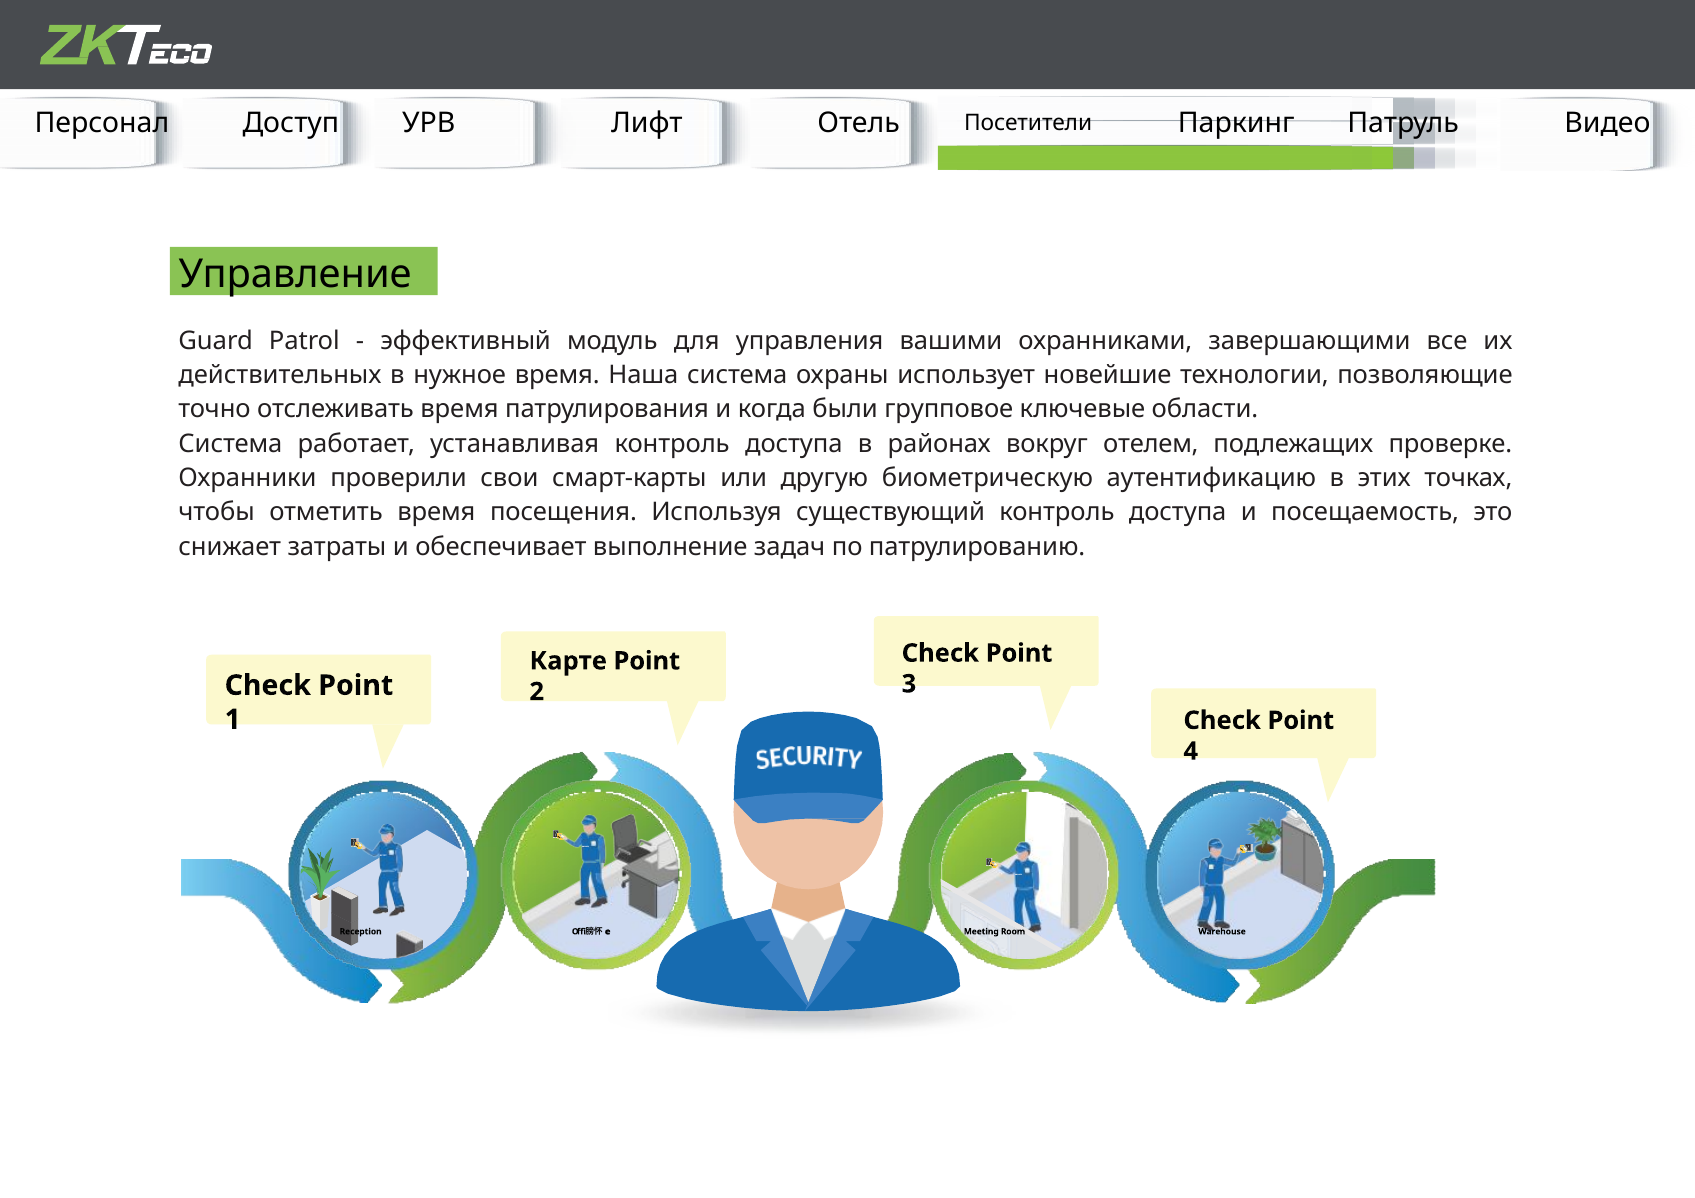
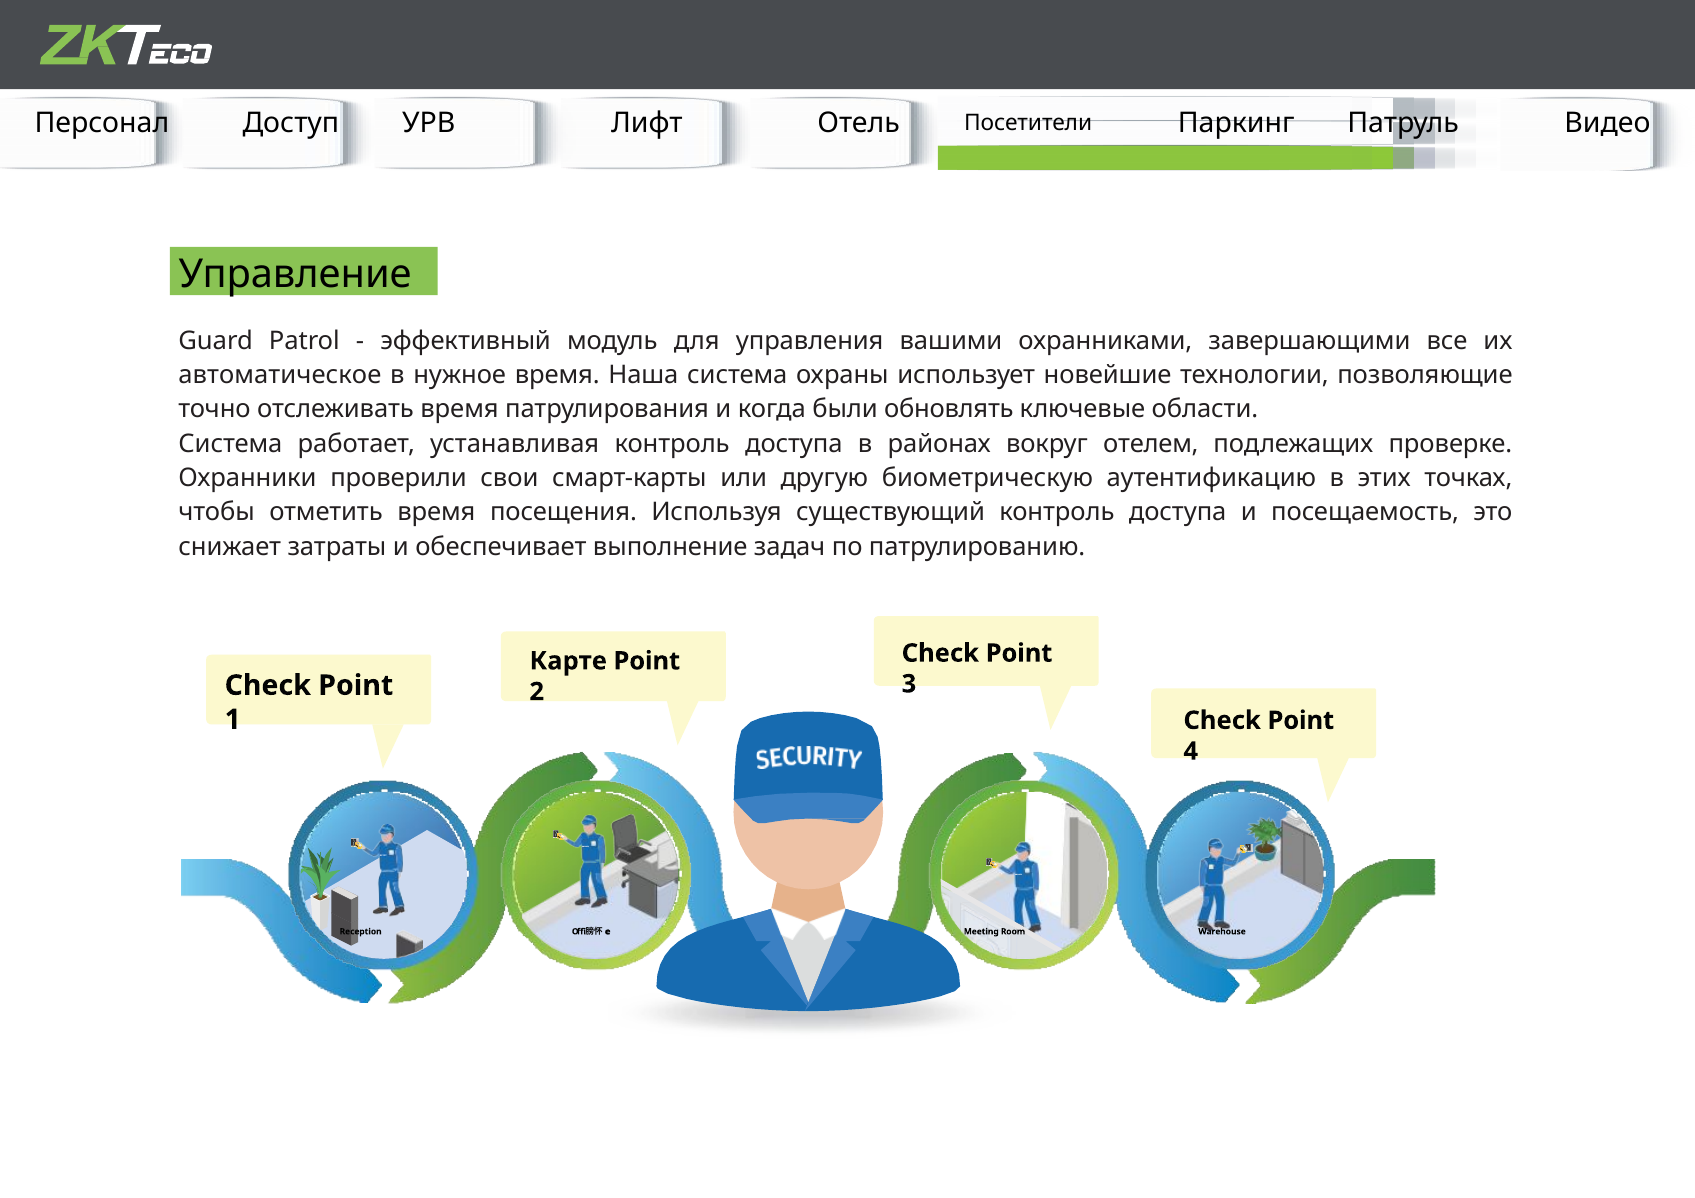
действительных: действительных -> автоматическое
групповое: групповое -> обновлять
